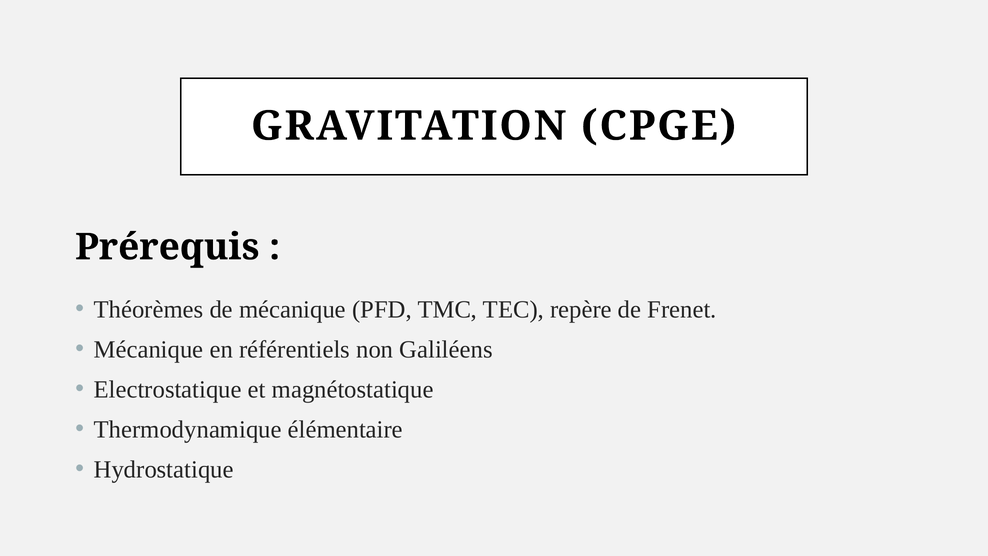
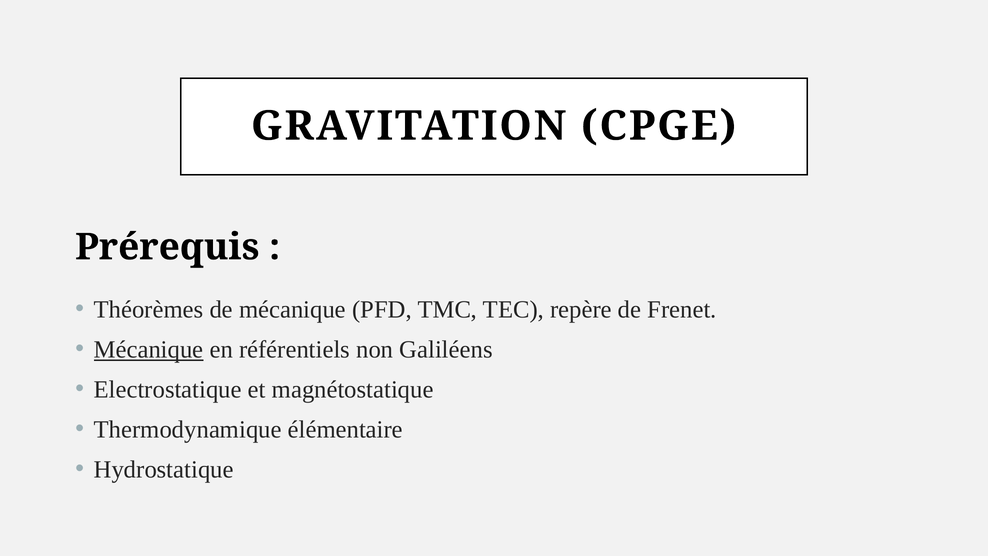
Mécanique at (149, 349) underline: none -> present
